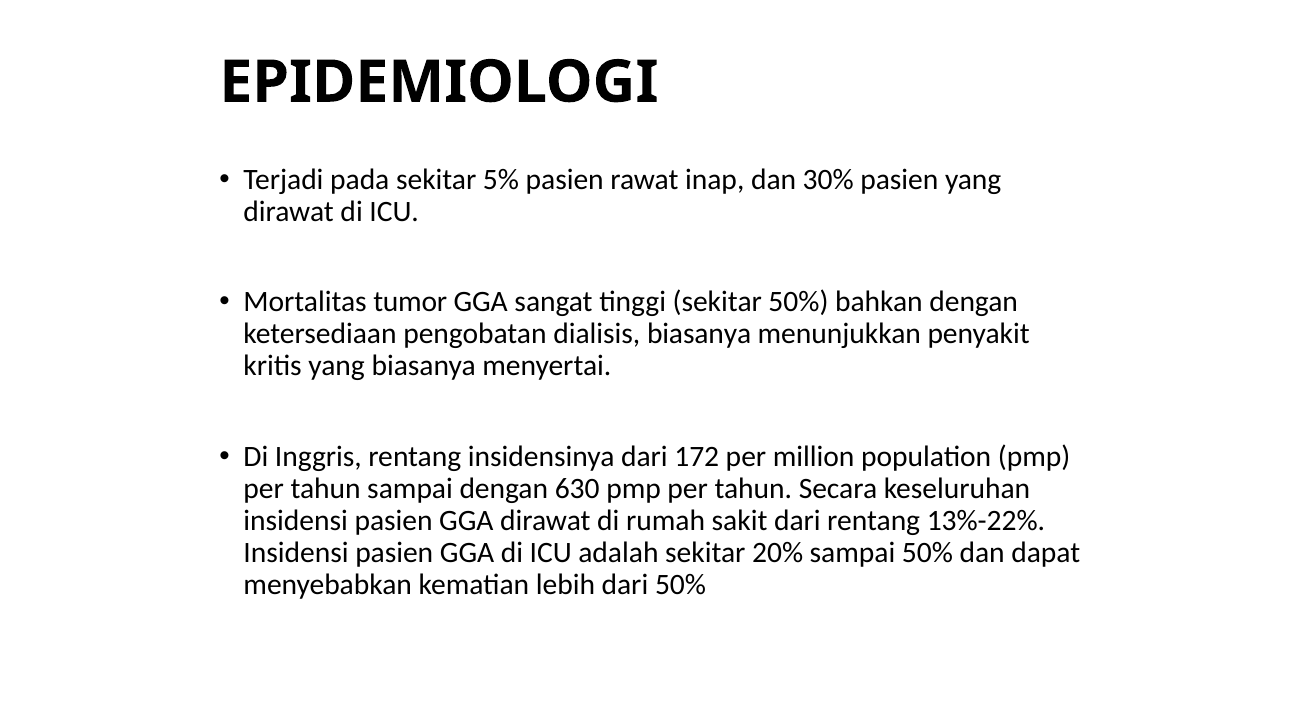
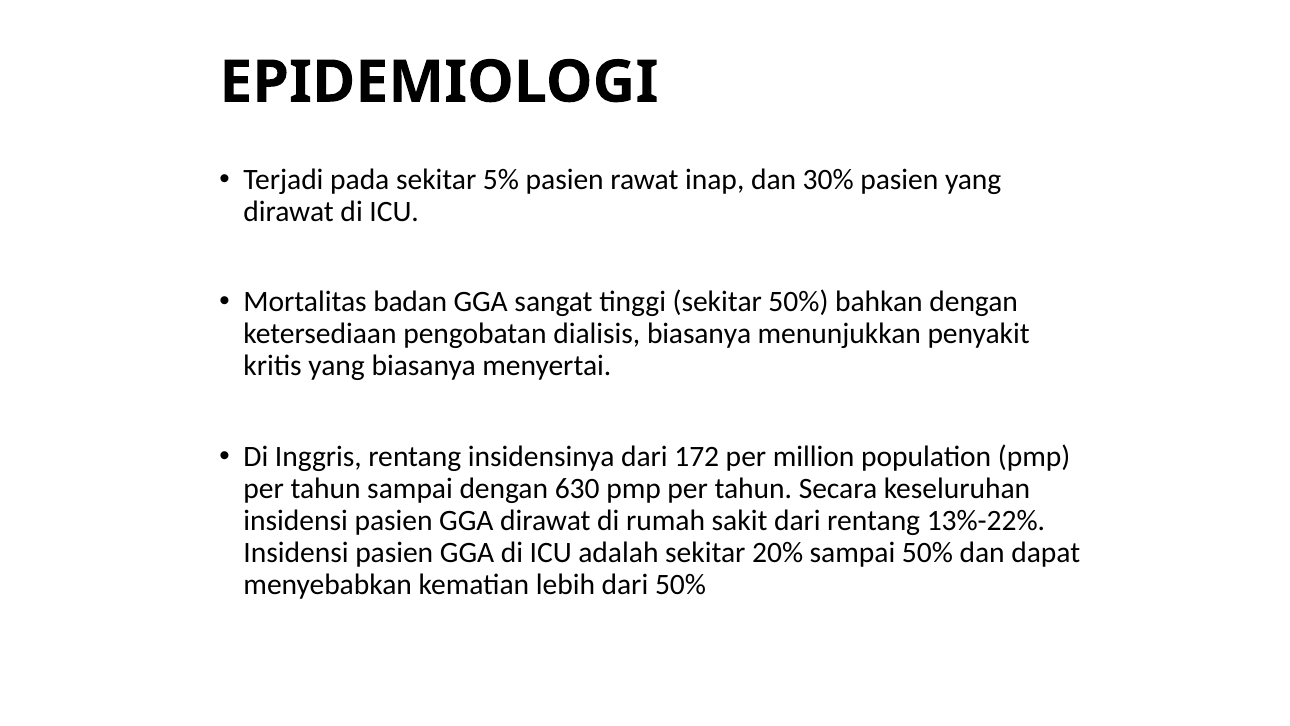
tumor: tumor -> badan
